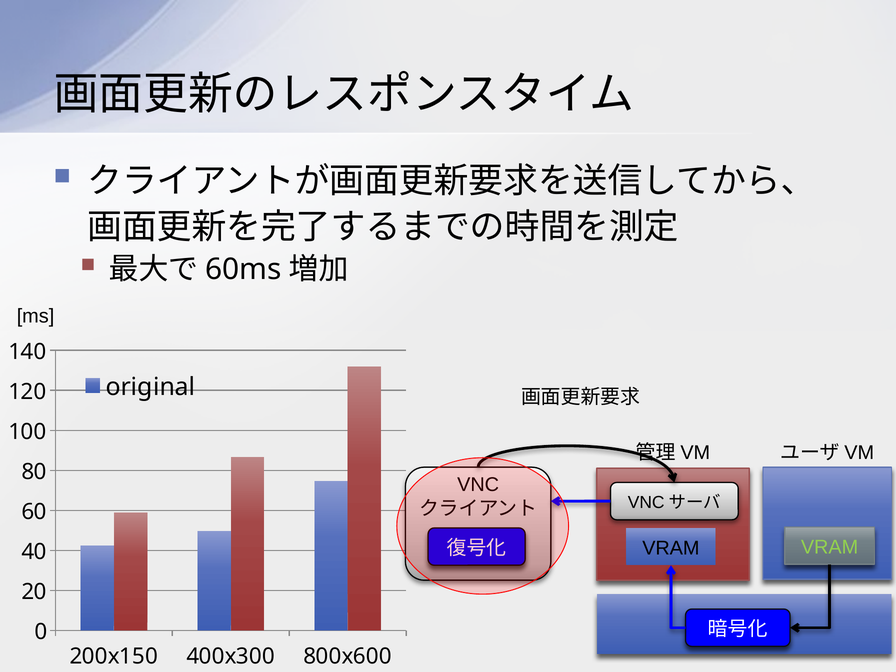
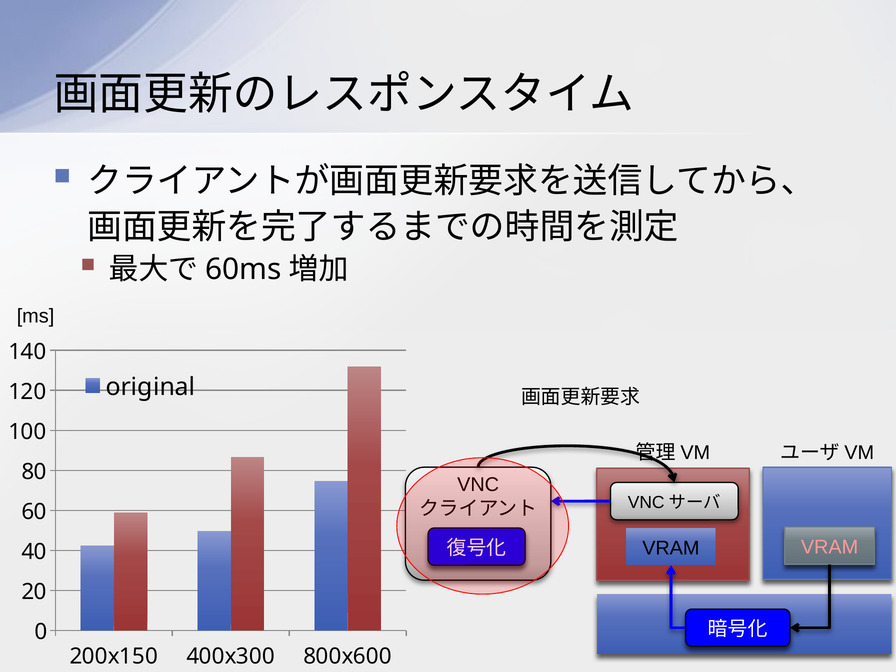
VRAM at (830, 547) colour: light green -> pink
